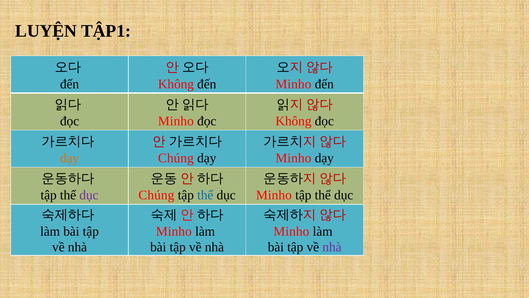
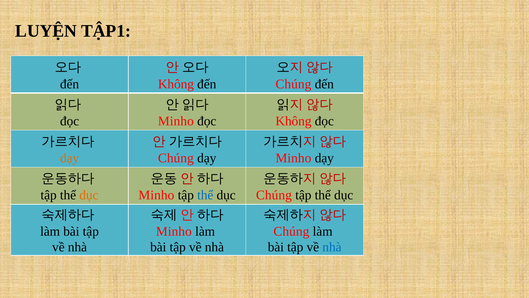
Minho at (293, 84): Minho -> Chúng
dục at (89, 195) colour: purple -> orange
Chúng at (156, 195): Chúng -> Minho
Minho at (274, 195): Minho -> Chúng
Minho at (291, 231): Minho -> Chúng
nhà at (332, 247) colour: purple -> blue
